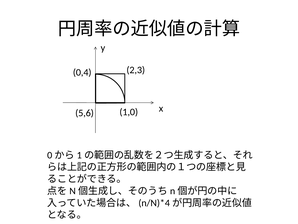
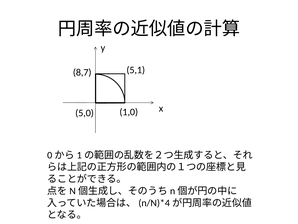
2,3: 2,3 -> 5,1
0,4: 0,4 -> 8,7
5,6: 5,6 -> 5,0
